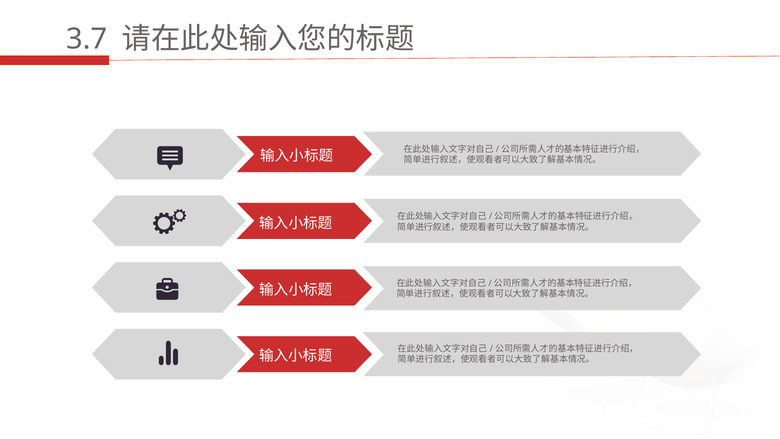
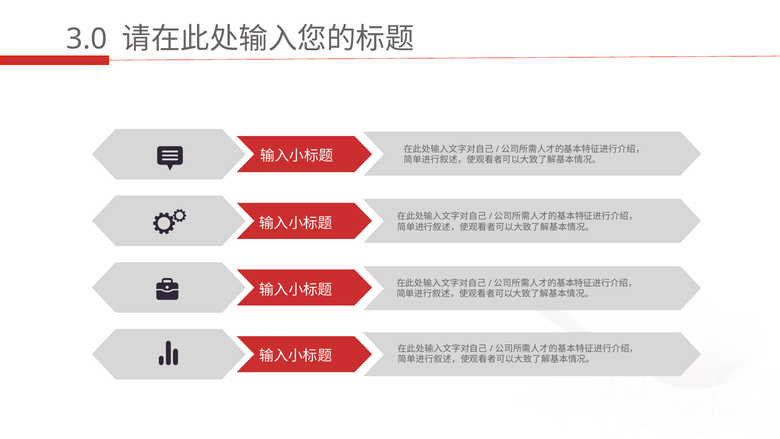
3.7: 3.7 -> 3.0
